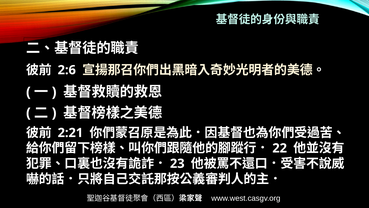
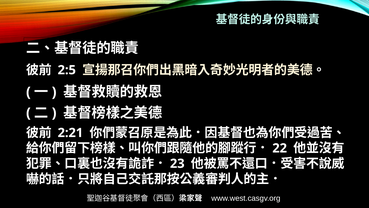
2:6: 2:6 -> 2:5
